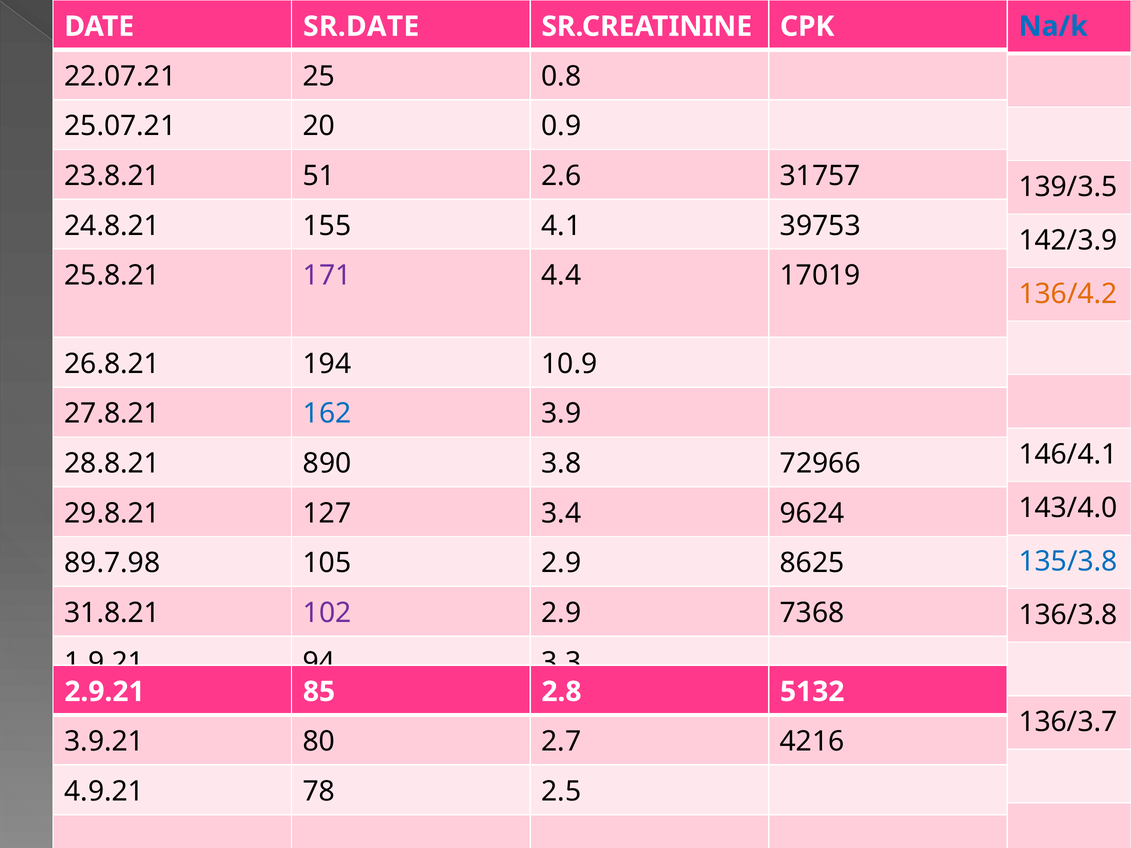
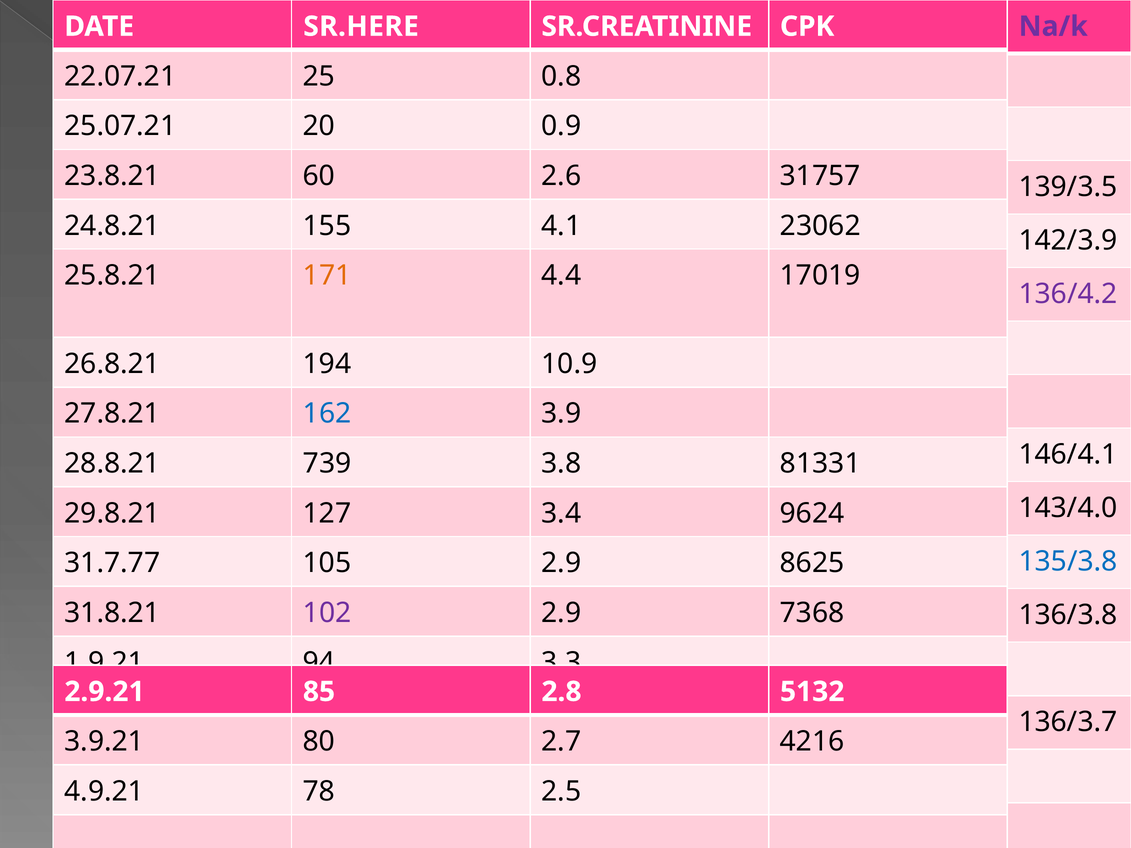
SR.DATE: SR.DATE -> SR.HERE
Na/k colour: blue -> purple
51: 51 -> 60
39753: 39753 -> 23062
171 colour: purple -> orange
136/4.2 colour: orange -> purple
890: 890 -> 739
72966: 72966 -> 81331
89.7.98: 89.7.98 -> 31.7.77
